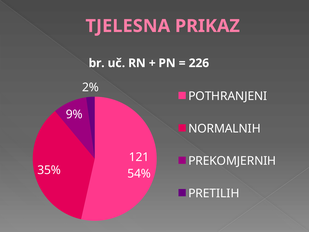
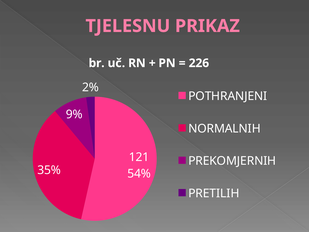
TJELESNA: TJELESNA -> TJELESNU
